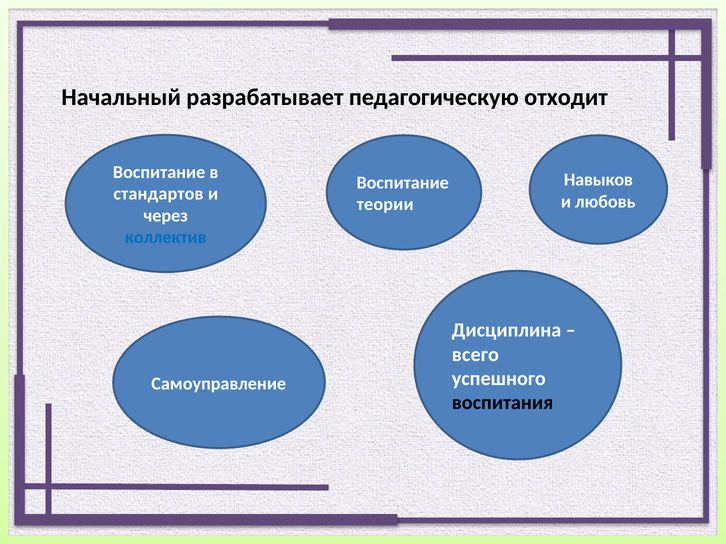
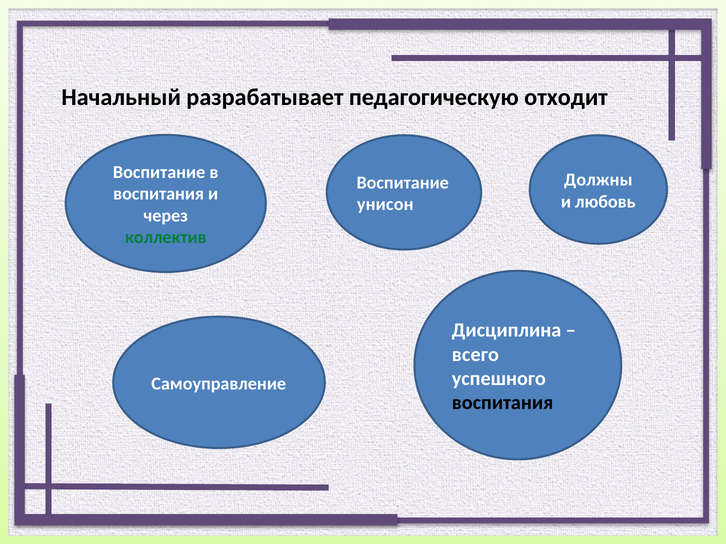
Навыков: Навыков -> Должны
стандартов at (159, 194): стандартов -> воспитания
теории: теории -> унисон
коллектив colour: blue -> green
